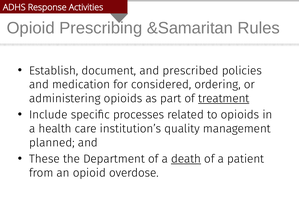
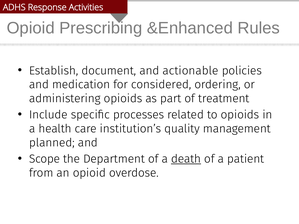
&Samaritan: &Samaritan -> &Enhanced
prescribed: prescribed -> actionable
treatment underline: present -> none
These: These -> Scope
